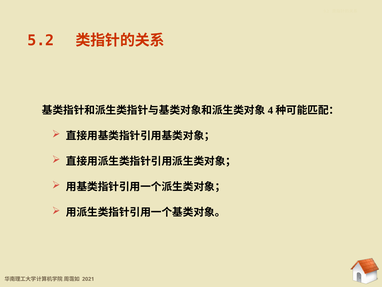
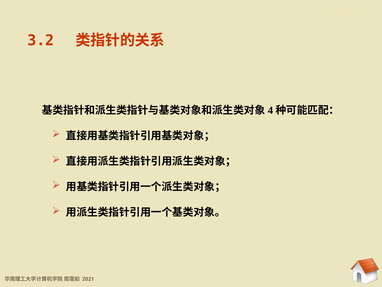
5.2: 5.2 -> 3.2
